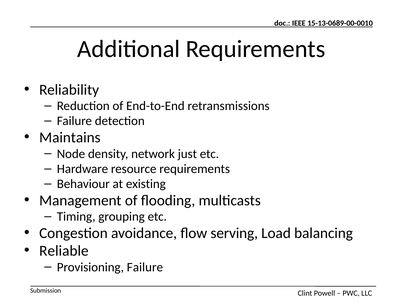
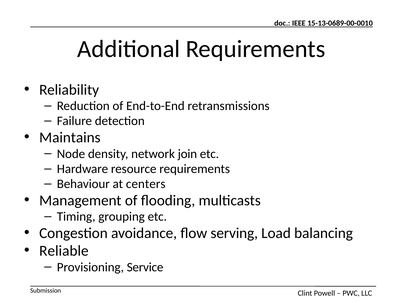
just: just -> join
existing: existing -> centers
Provisioning Failure: Failure -> Service
